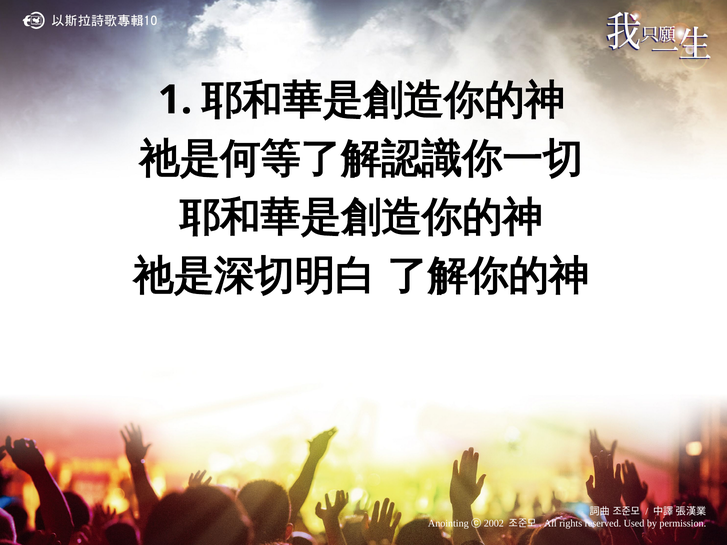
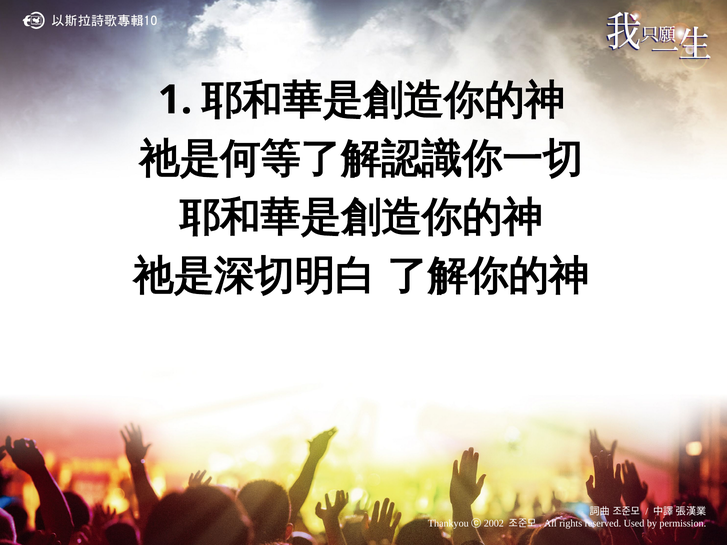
Anointing: Anointing -> Thankyou
